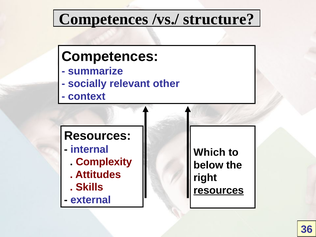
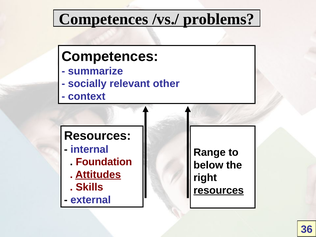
structure: structure -> problems
Which: Which -> Range
Complexity: Complexity -> Foundation
Attitudes underline: none -> present
